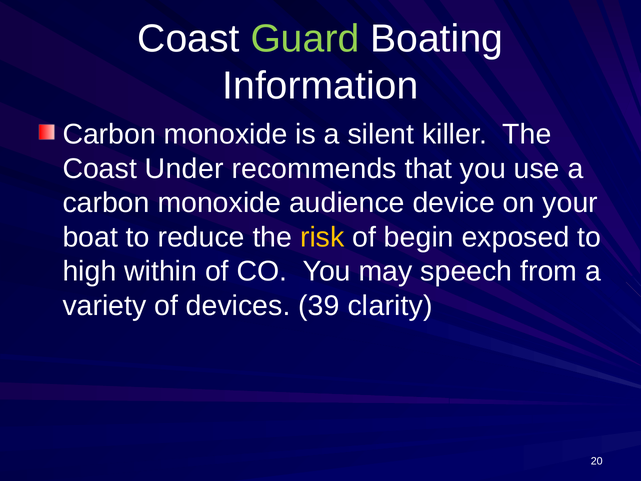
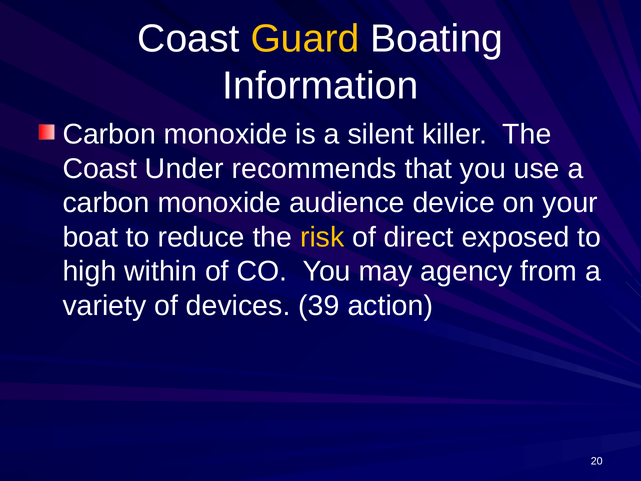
Guard colour: light green -> yellow
begin: begin -> direct
speech: speech -> agency
clarity: clarity -> action
